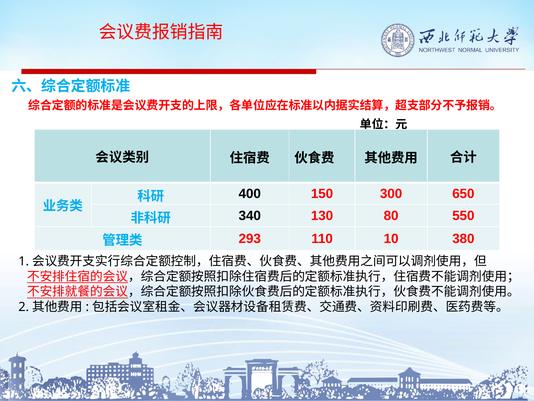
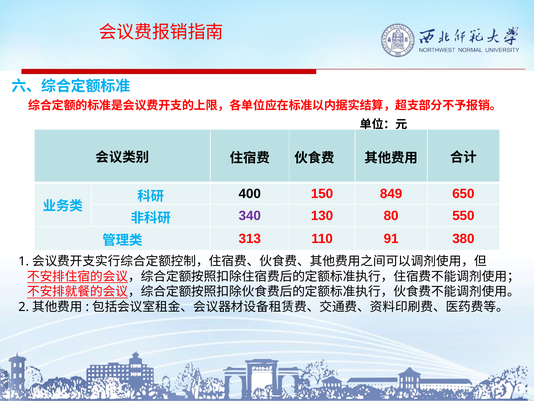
300: 300 -> 849
340 colour: black -> purple
293: 293 -> 313
10: 10 -> 91
